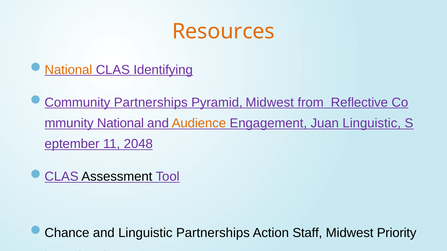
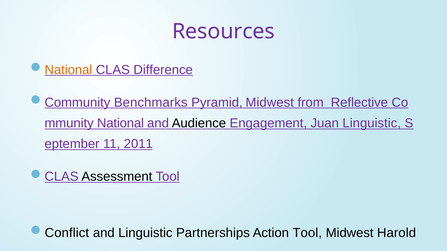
Resources colour: orange -> purple
Identifying: Identifying -> Difference
Community Partnerships: Partnerships -> Benchmarks
Audience colour: orange -> black
2048: 2048 -> 2011
Chance: Chance -> Conflict
Action Staff: Staff -> Tool
Priority: Priority -> Harold
